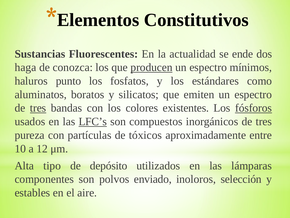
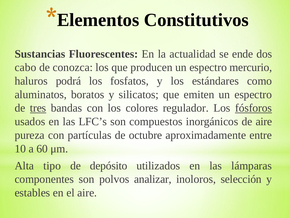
haga: haga -> cabo
producen underline: present -> none
mínimos: mínimos -> mercurio
punto: punto -> podrá
existentes: existentes -> regulador
LFC’s underline: present -> none
inorgánicos de tres: tres -> aire
tóxicos: tóxicos -> octubre
12: 12 -> 60
enviado: enviado -> analizar
